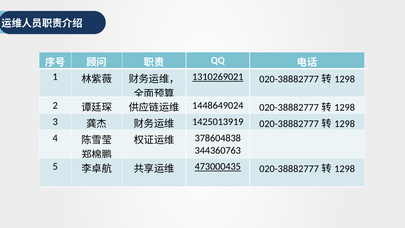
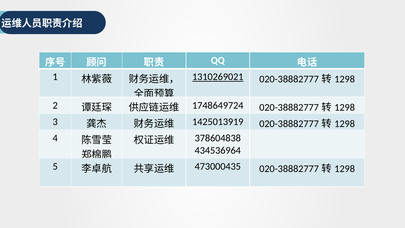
1448649024: 1448649024 -> 1748649724
344360763: 344360763 -> 434536964
473000435 underline: present -> none
